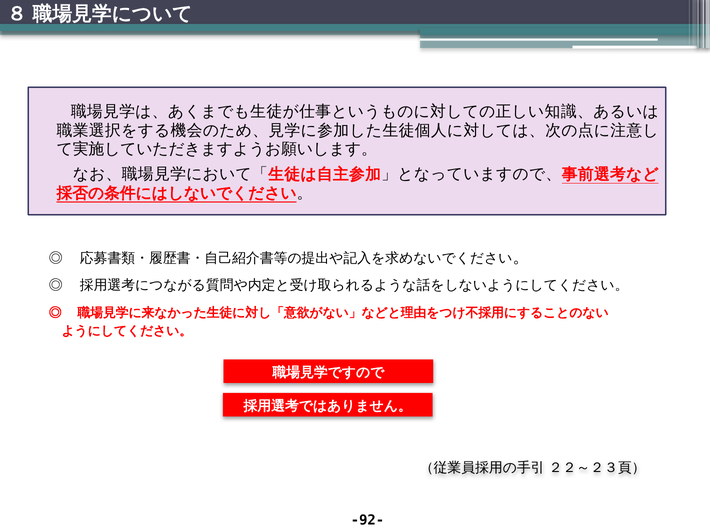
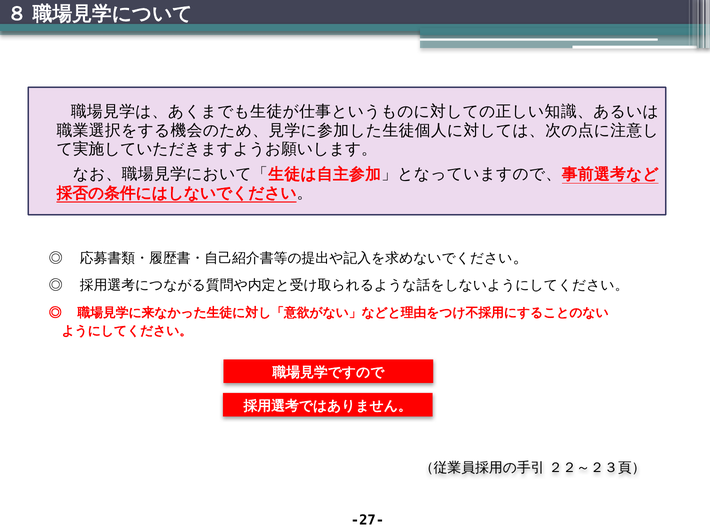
-92-: -92- -> -27-
